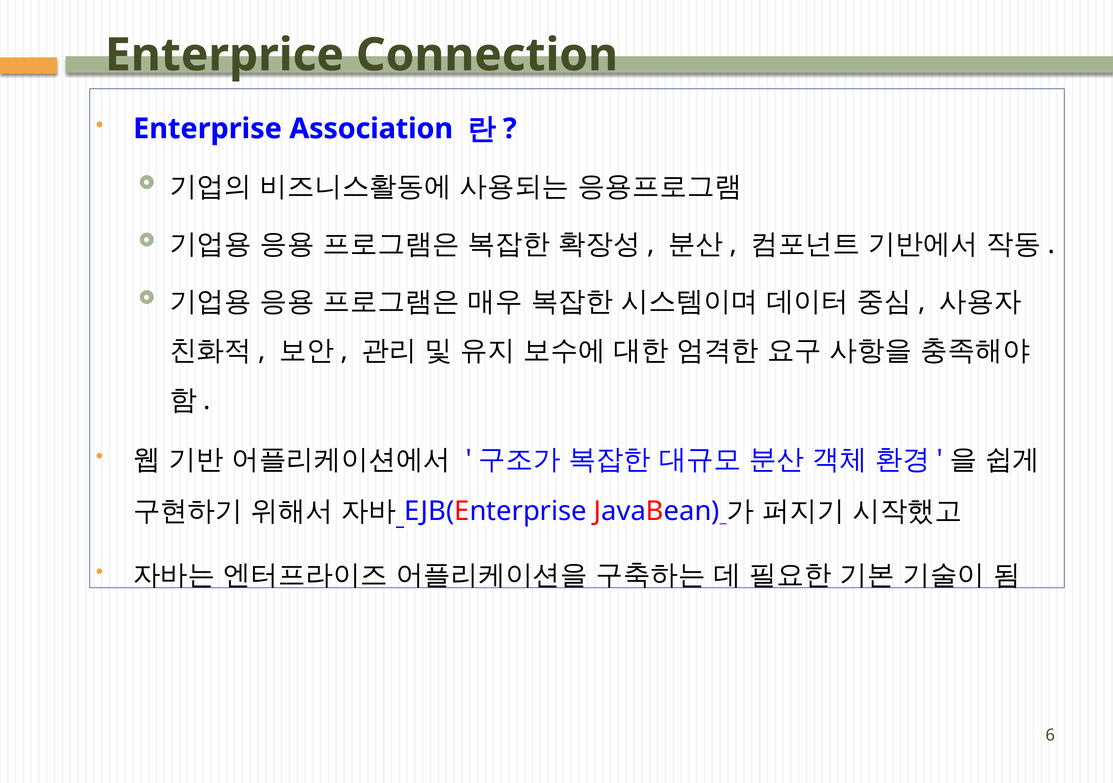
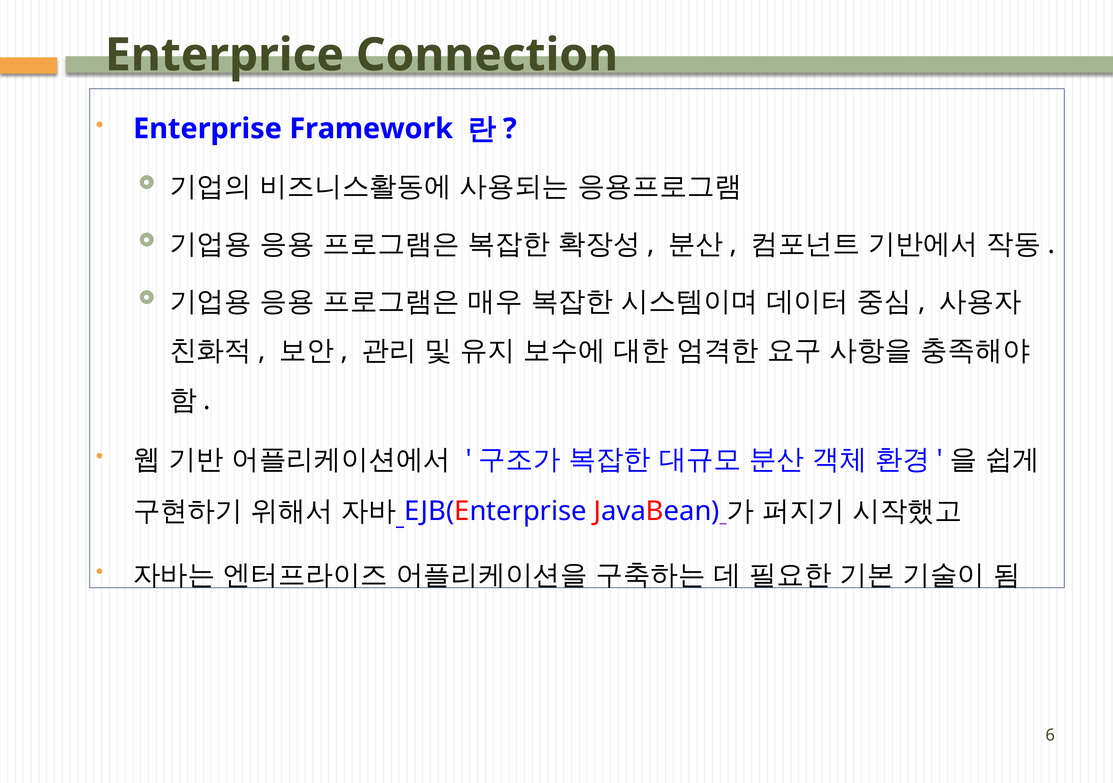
Association: Association -> Framework
